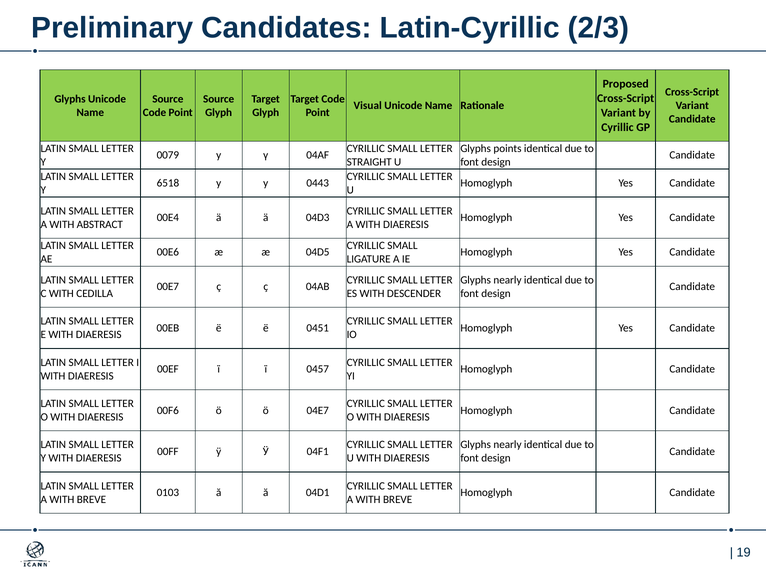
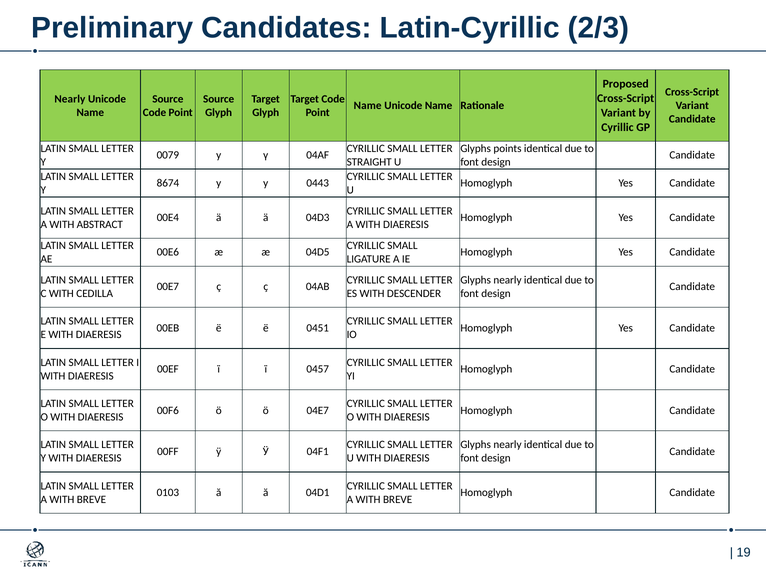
Glyphs at (70, 99): Glyphs -> Nearly
Visual at (368, 106): Visual -> Name
6518: 6518 -> 8674
